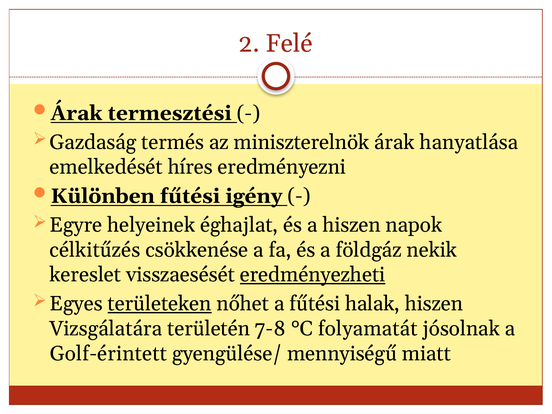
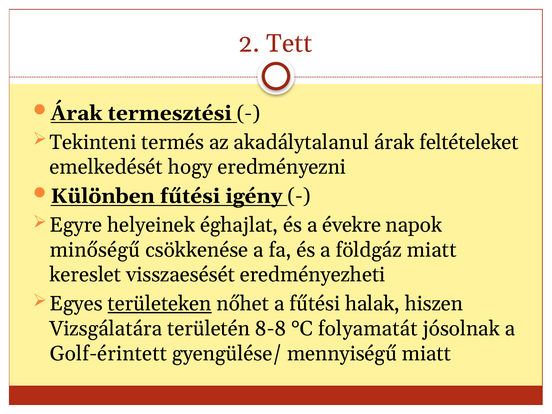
Felé: Felé -> Tett
Gazdaság: Gazdaság -> Tekinteni
miniszterelnök: miniszterelnök -> akadálytalanul
hanyatlása: hanyatlása -> feltételeket
híres: híres -> hogy
a hiszen: hiszen -> évekre
célkitűzés: célkitűzés -> minőségű
földgáz nekik: nekik -> miatt
eredményezheti underline: present -> none
7-8: 7-8 -> 8-8
